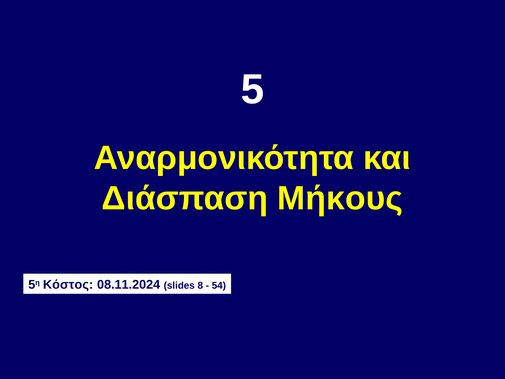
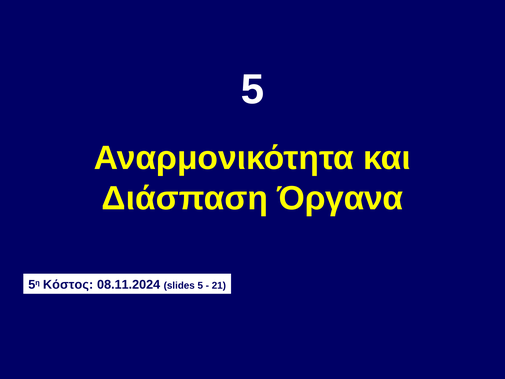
Μήκους: Μήκους -> Όργανα
slides 8: 8 -> 5
54: 54 -> 21
